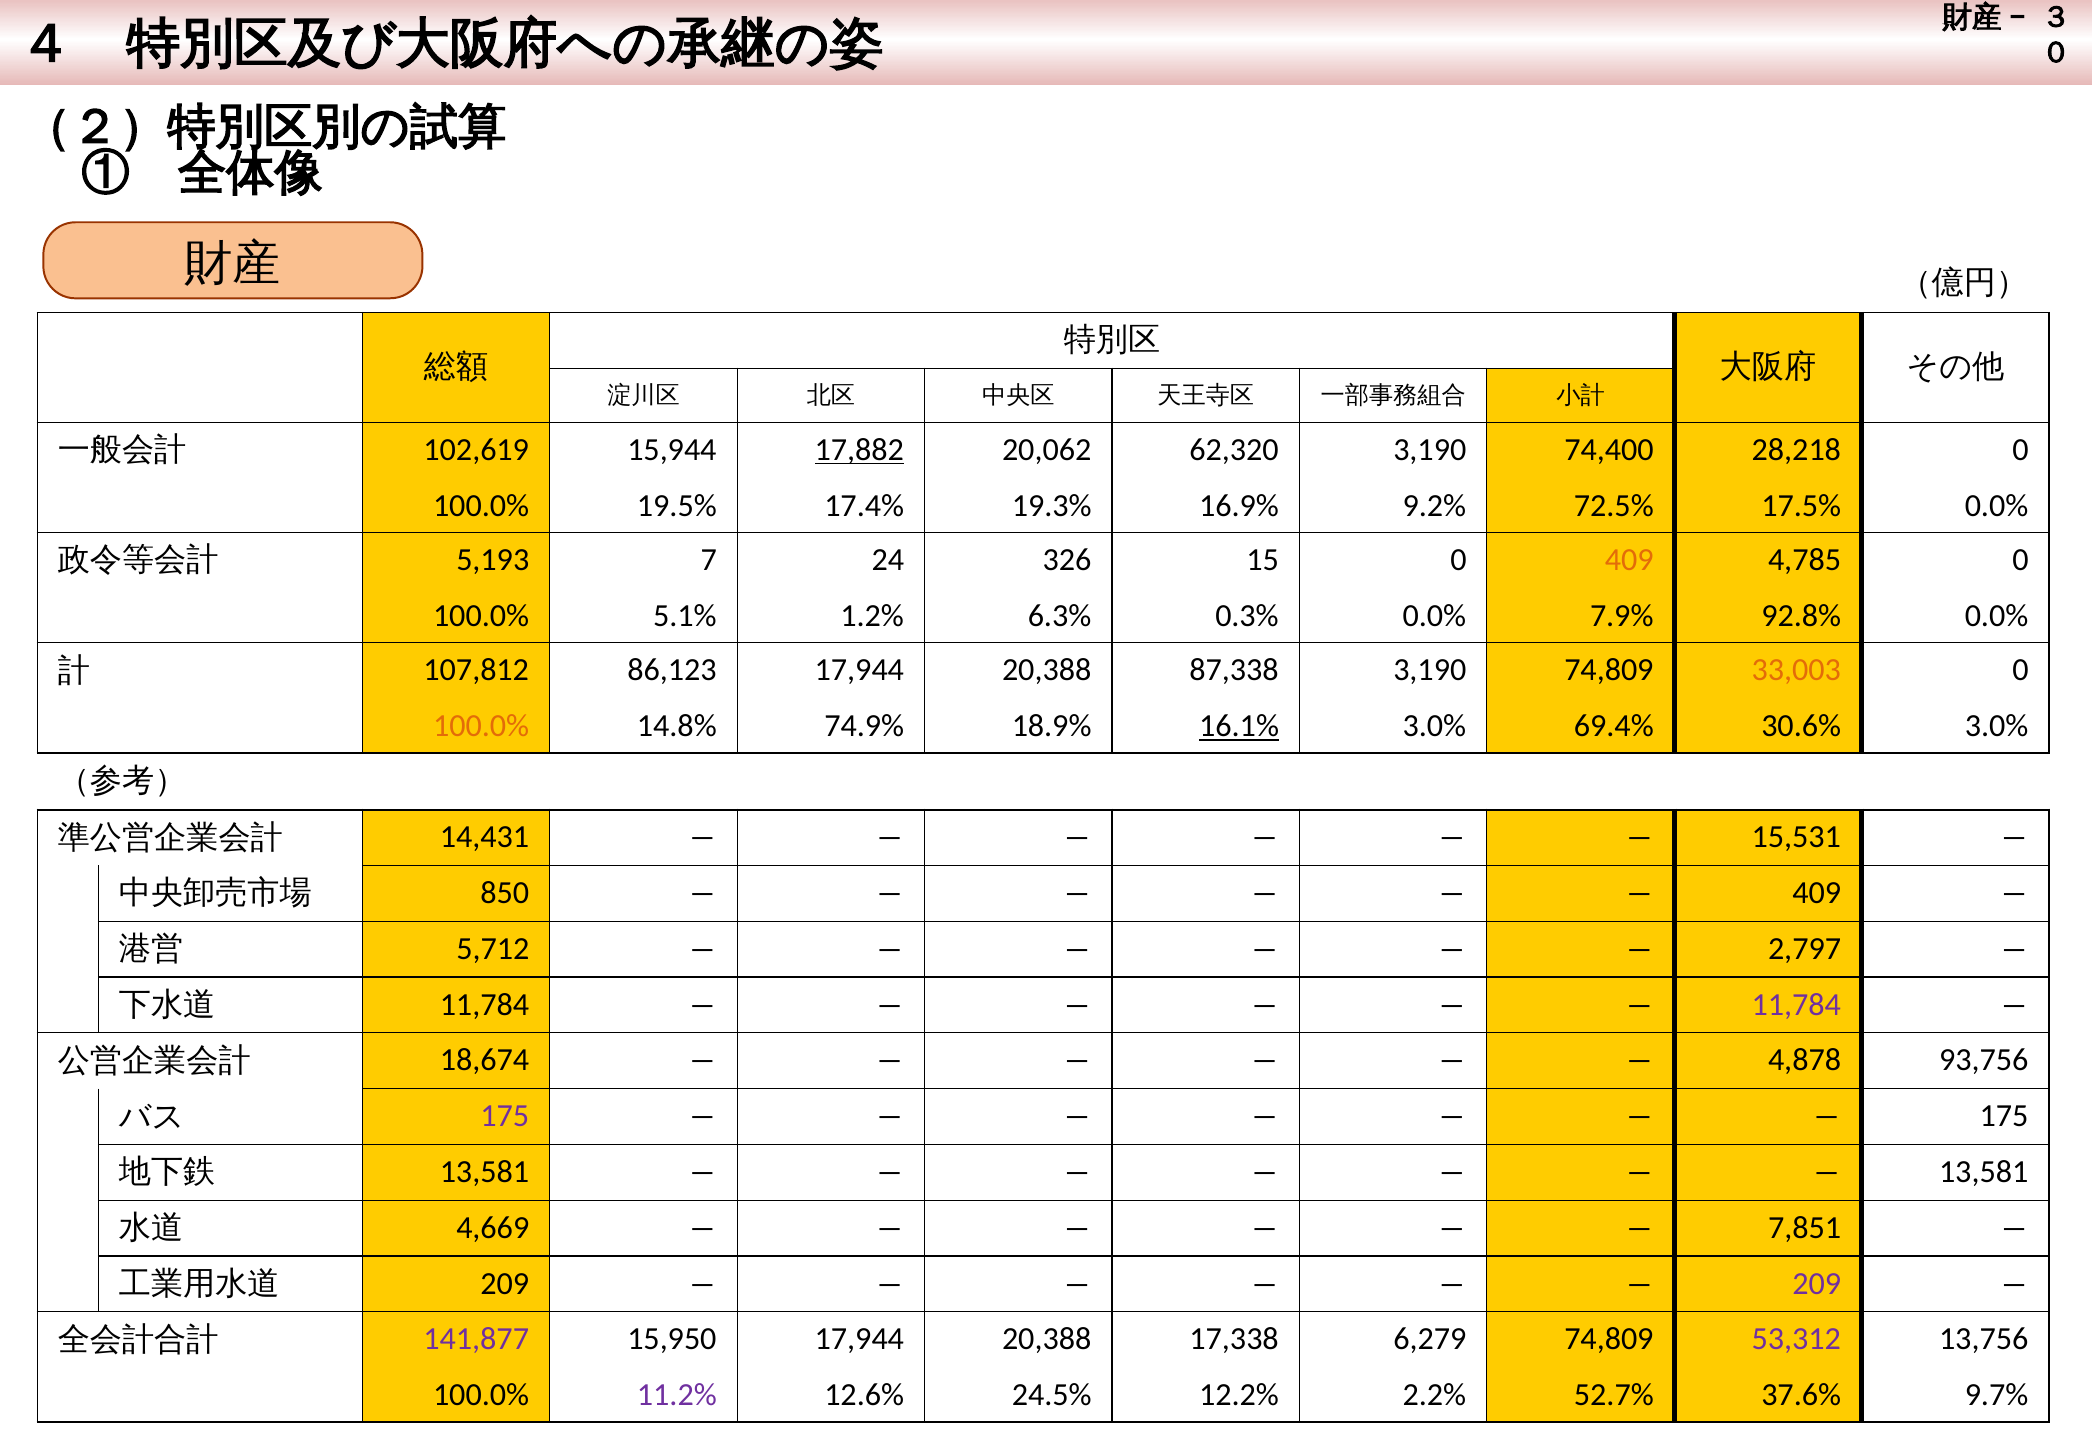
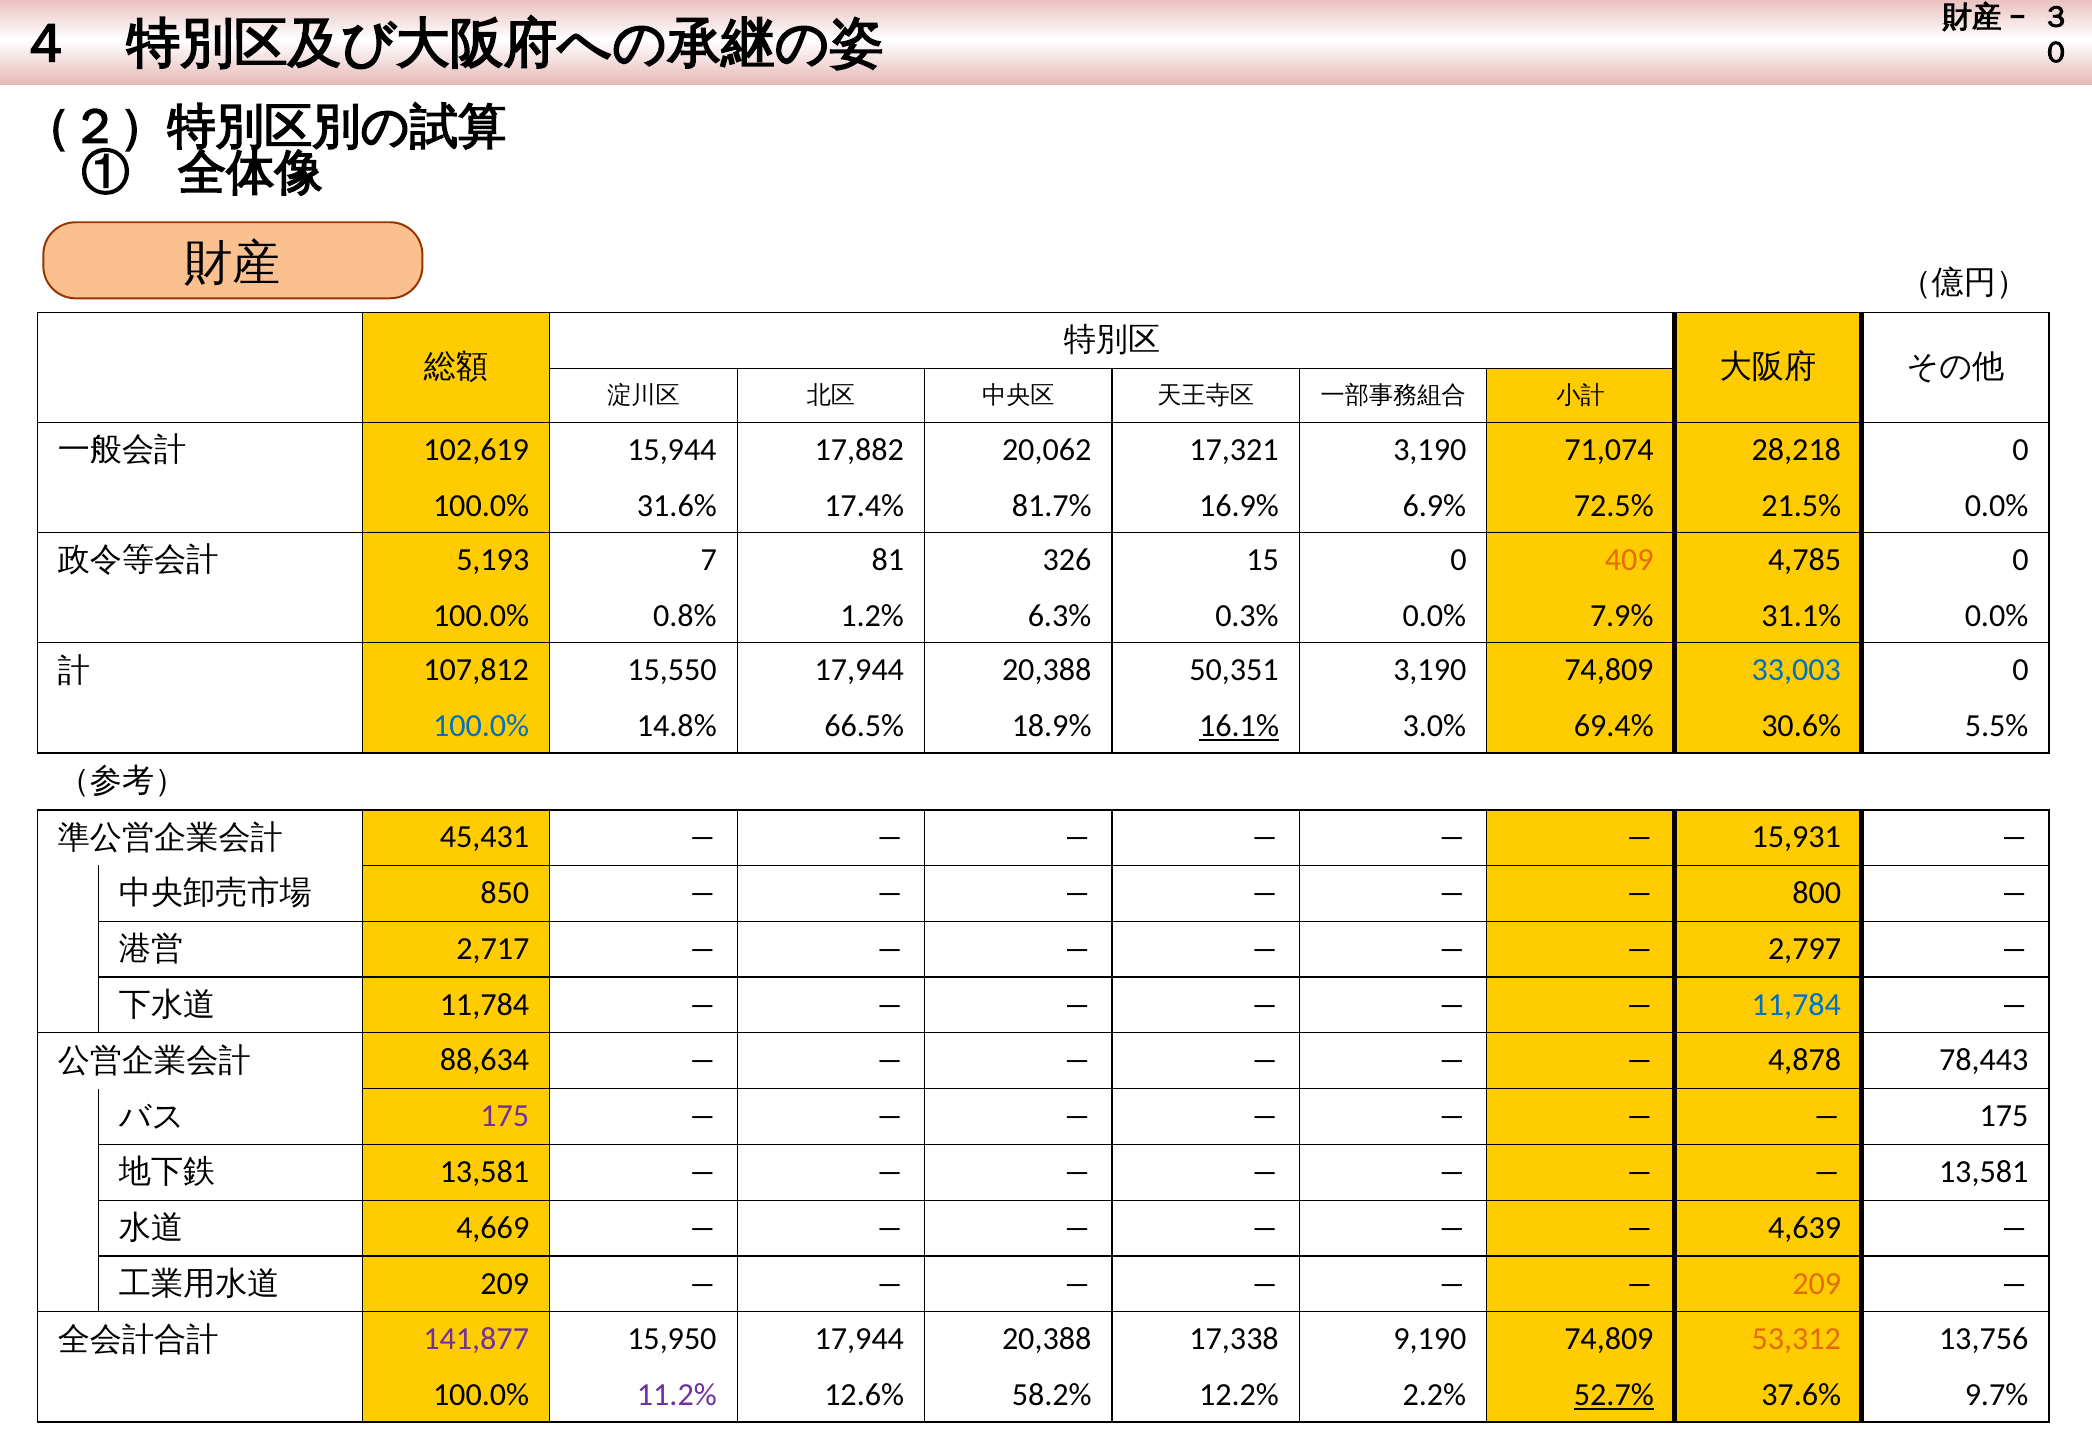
17,882 underline: present -> none
62,320: 62,320 -> 17,321
74,400: 74,400 -> 71,074
19.5%: 19.5% -> 31.6%
19.3%: 19.3% -> 81.7%
9.2%: 9.2% -> 6.9%
17.5%: 17.5% -> 21.5%
24: 24 -> 81
5.1%: 5.1% -> 0.8%
92.8%: 92.8% -> 31.1%
86,123: 86,123 -> 15,550
87,338: 87,338 -> 50,351
33,003 colour: orange -> blue
100.0% at (481, 726) colour: orange -> blue
74.9%: 74.9% -> 66.5%
30.6% 3.0%: 3.0% -> 5.5%
14,431: 14,431 -> 45,431
15,531: 15,531 -> 15,931
409 at (1817, 893): 409 -> 800
5,712: 5,712 -> 2,717
11,784 at (1796, 1005) colour: purple -> blue
18,674: 18,674 -> 88,634
93,756: 93,756 -> 78,443
7,851: 7,851 -> 4,639
209 at (1817, 1284) colour: purple -> orange
6,279: 6,279 -> 9,190
53,312 colour: purple -> orange
24.5%: 24.5% -> 58.2%
52.7% underline: none -> present
